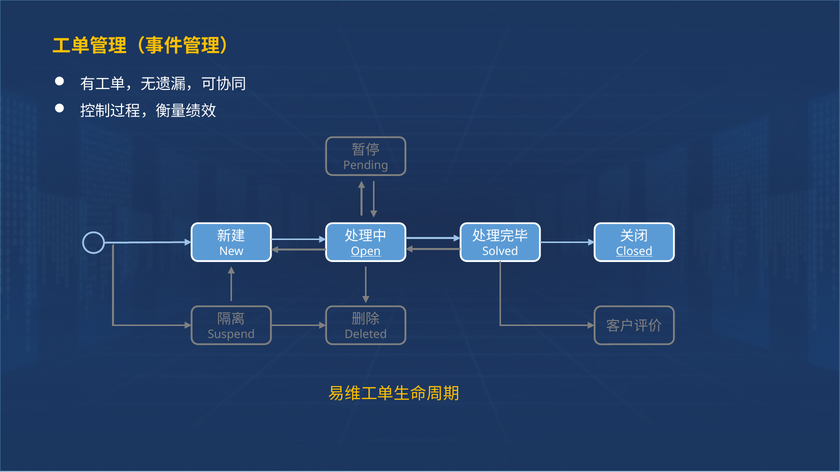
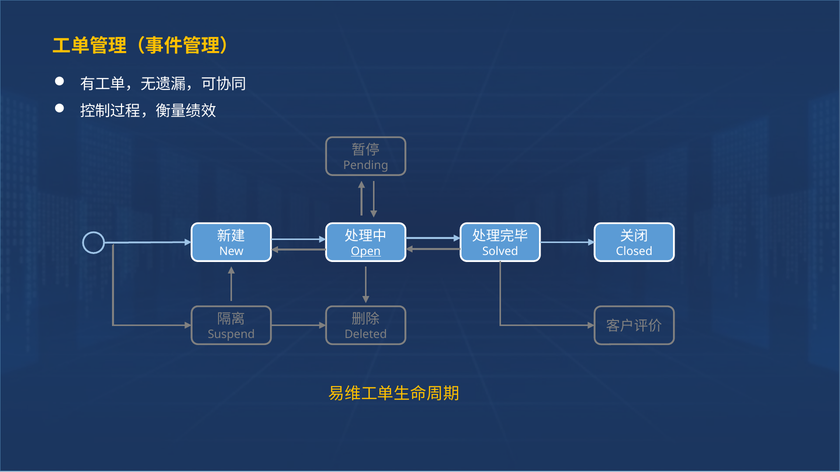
Closed underline: present -> none
